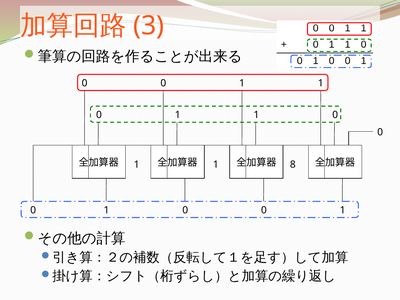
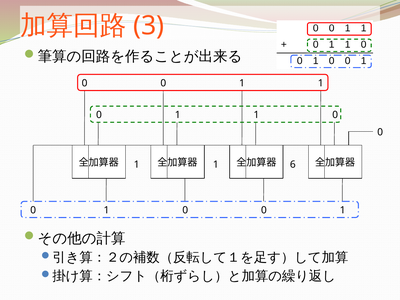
8: 8 -> 6
